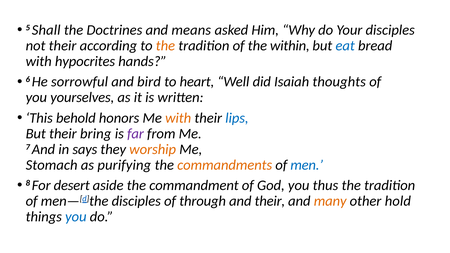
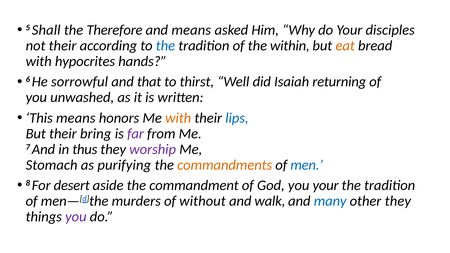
Doctrines: Doctrines -> Therefore
the at (165, 46) colour: orange -> blue
eat colour: blue -> orange
bird: bird -> that
heart: heart -> thirst
thoughts: thoughts -> returning
yourselves: yourselves -> unwashed
This behold: behold -> means
says: says -> thus
worship colour: orange -> purple
you thus: thus -> your
men—[d]the disciples: disciples -> murders
through: through -> without
and their: their -> walk
many colour: orange -> blue
other hold: hold -> they
you at (76, 217) colour: blue -> purple
